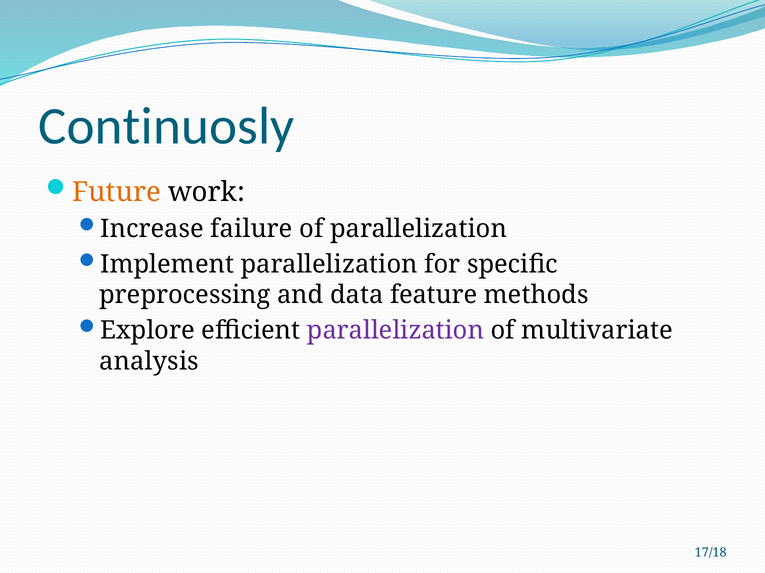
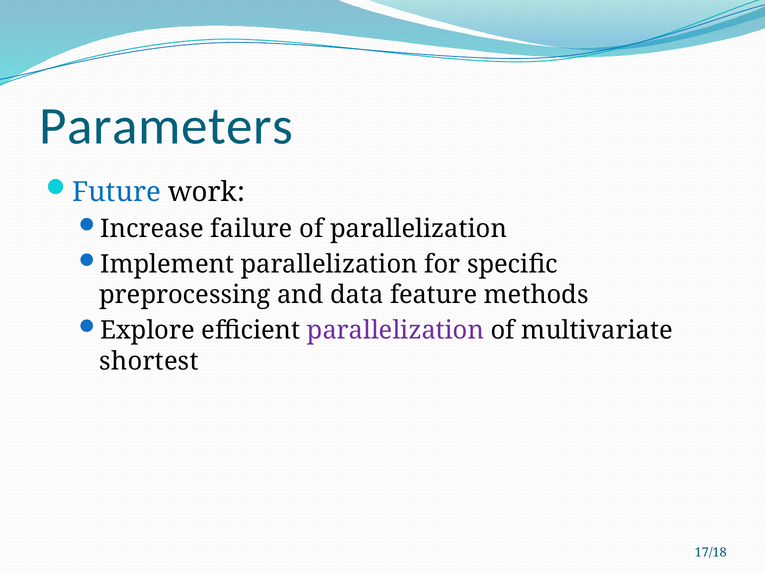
Continuosly: Continuosly -> Parameters
Future colour: orange -> blue
analysis: analysis -> shortest
